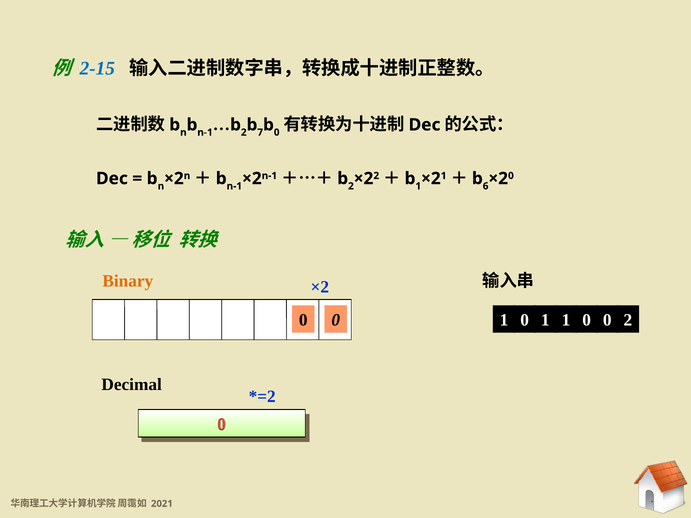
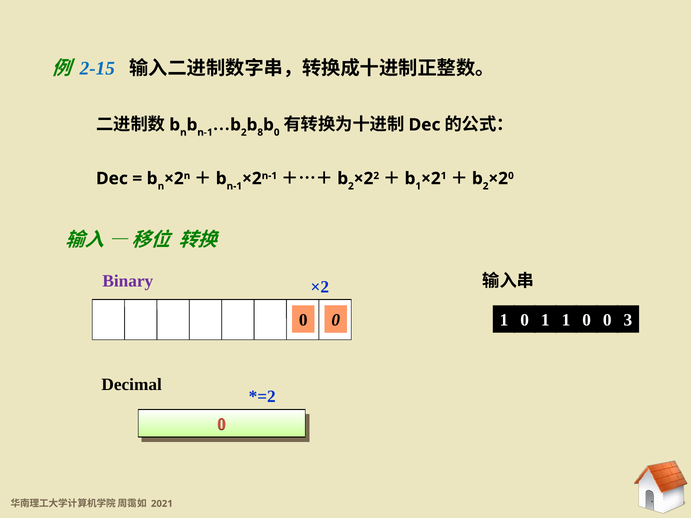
7: 7 -> 8
6 at (486, 186): 6 -> 2
Binary colour: orange -> purple
1 2: 2 -> 3
